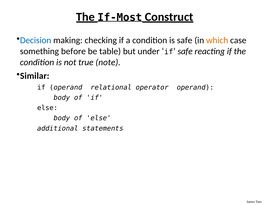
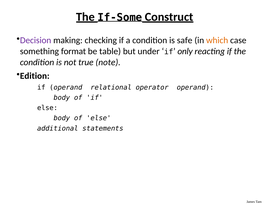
If-Most: If-Most -> If-Some
Decision colour: blue -> purple
before: before -> format
safe at (185, 51): safe -> only
Similar: Similar -> Edition
